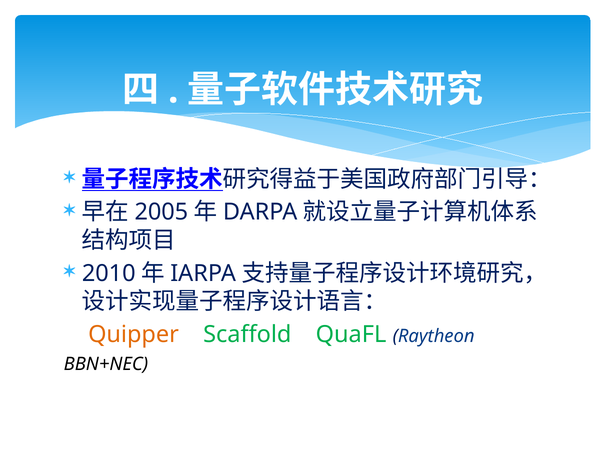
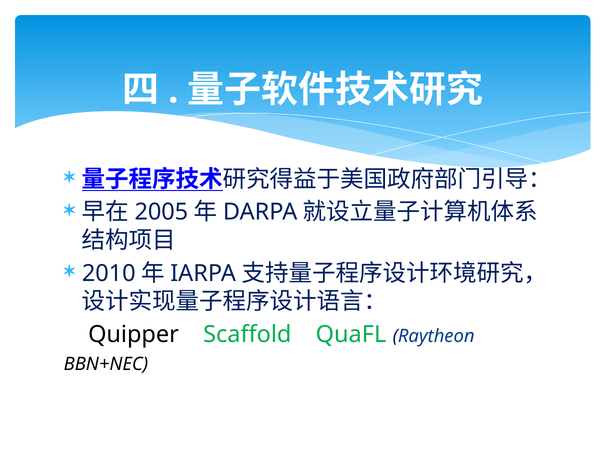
Quipper colour: orange -> black
